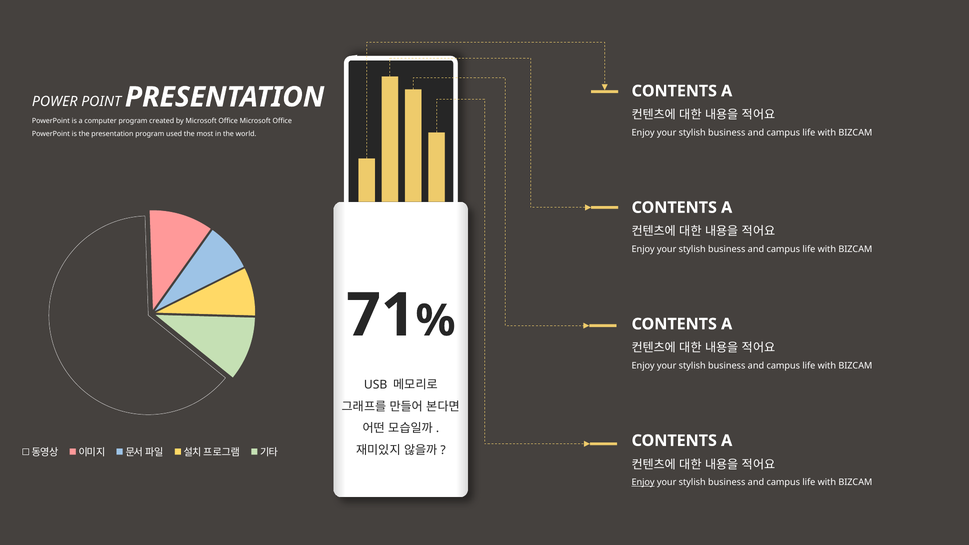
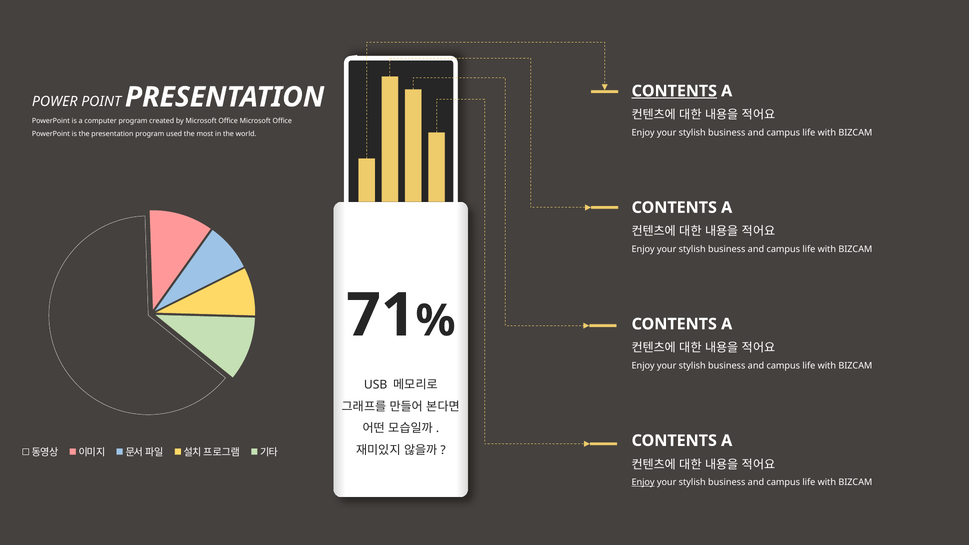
CONTENTS at (674, 91) underline: none -> present
